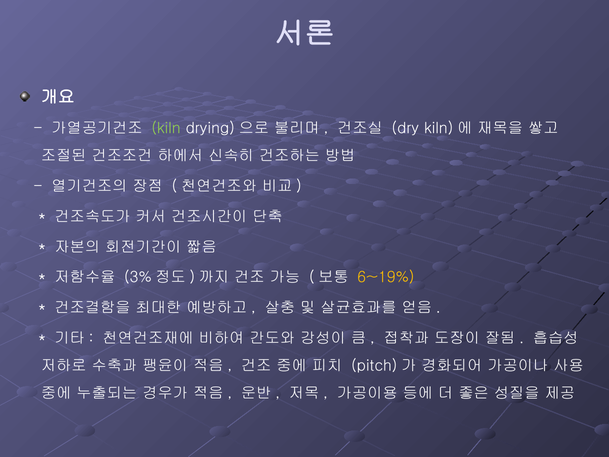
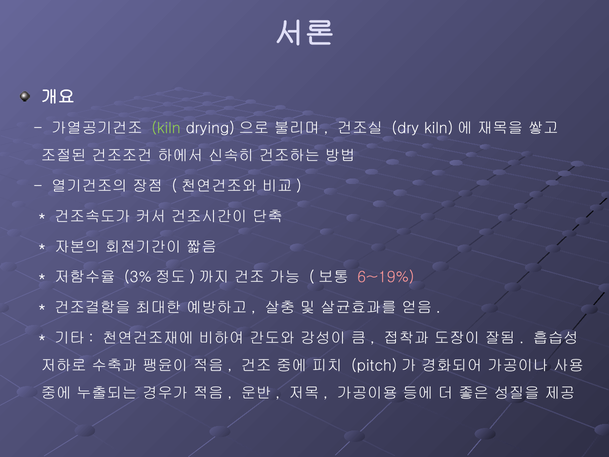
6~19% colour: yellow -> pink
